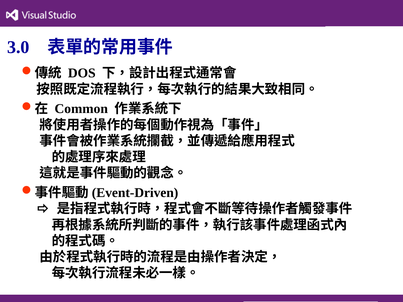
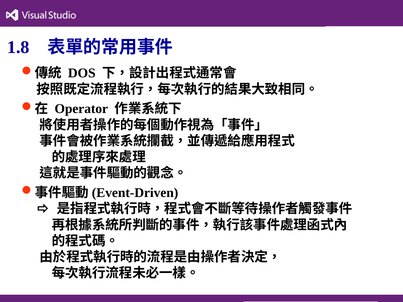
3.0: 3.0 -> 1.8
Common: Common -> Operator
